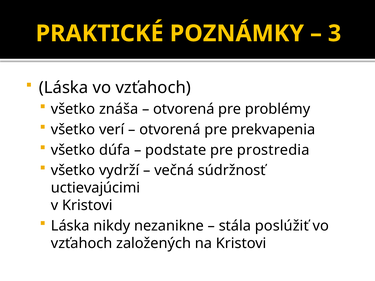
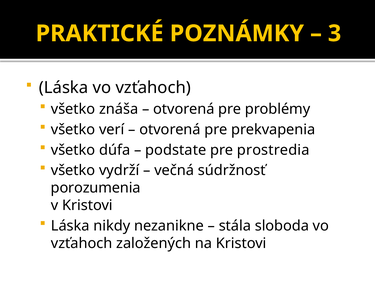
uctievajúcimi: uctievajúcimi -> porozumenia
poslúžiť: poslúžiť -> sloboda
